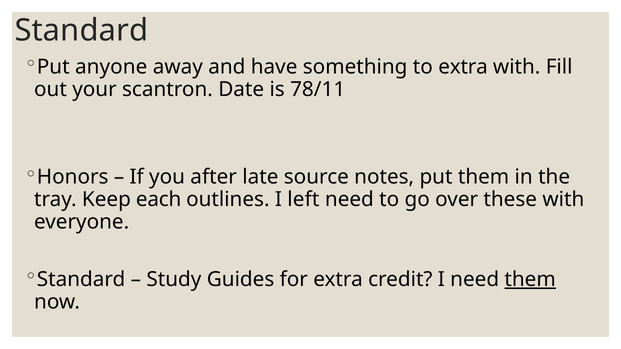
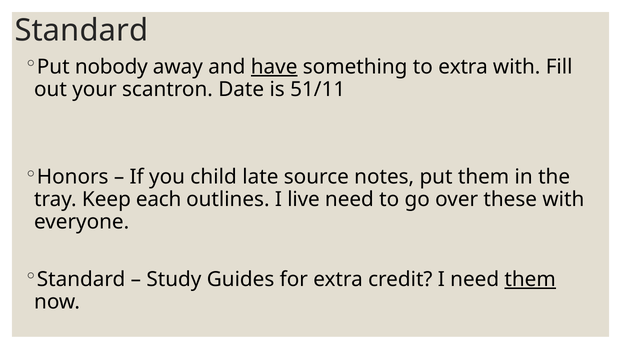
anyone: anyone -> nobody
have underline: none -> present
78/11: 78/11 -> 51/11
after: after -> child
left: left -> live
